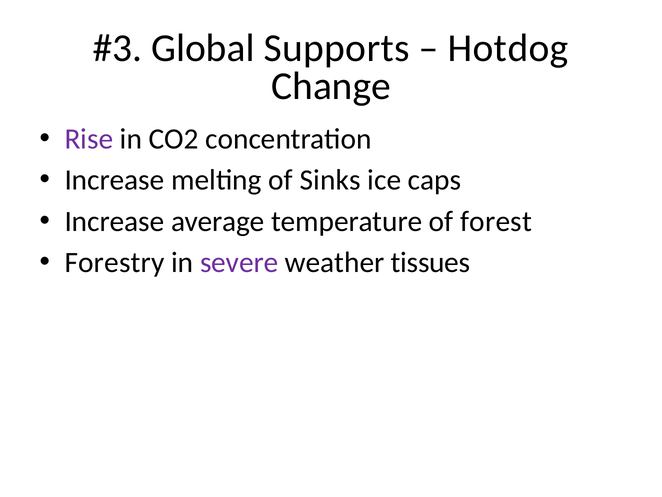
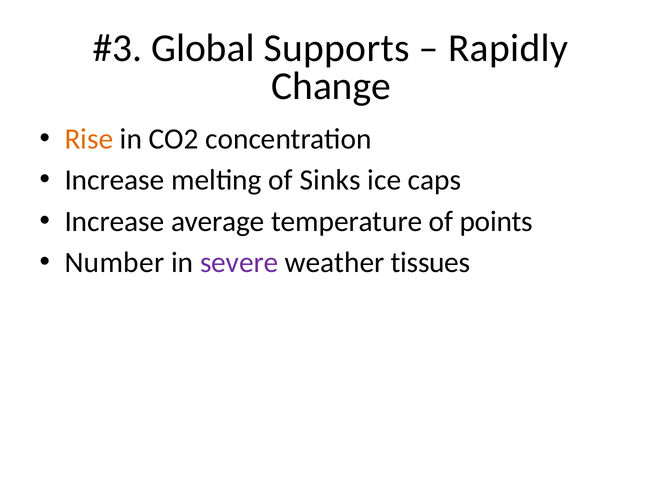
Hotdog: Hotdog -> Rapidly
Rise colour: purple -> orange
forest: forest -> points
Forestry: Forestry -> Number
